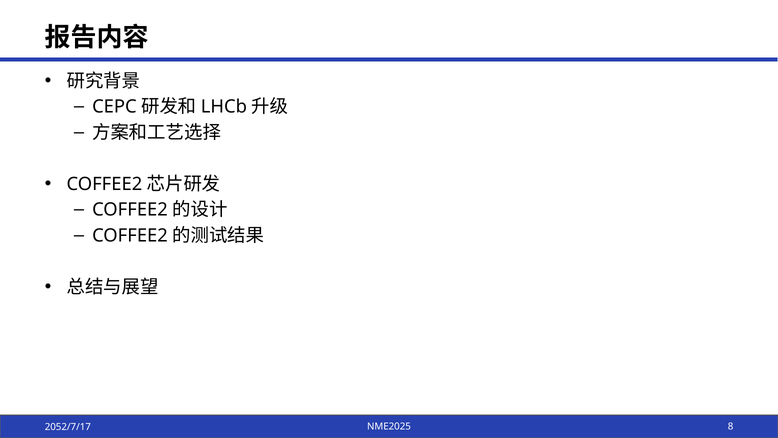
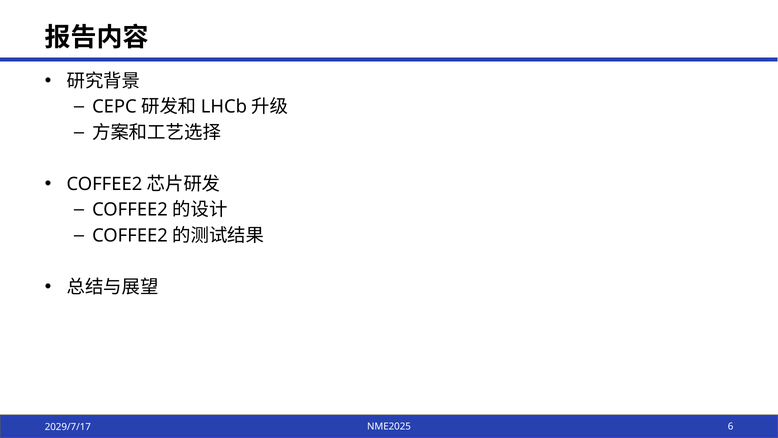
2052/7/17: 2052/7/17 -> 2029/7/17
8: 8 -> 6
